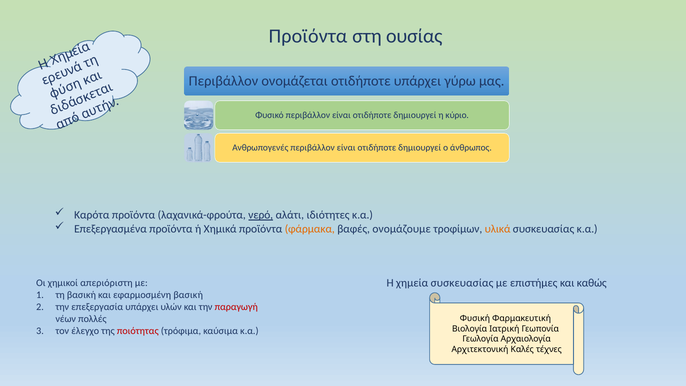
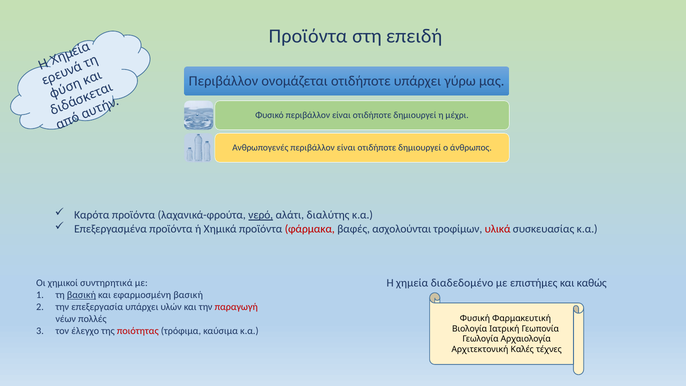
ουσίας: ουσίας -> επειδή
κύριο: κύριο -> μέχρι
ιδιότητες: ιδιότητες -> διαλύτης
φάρμακα colour: orange -> red
ονομάζουμε: ονομάζουμε -> ασχολούνται
υλικά colour: orange -> red
χημεία συσκευασίας: συσκευασίας -> διαδεδομένο
απεριόριστη: απεριόριστη -> συντηρητικά
βασική at (81, 295) underline: none -> present
